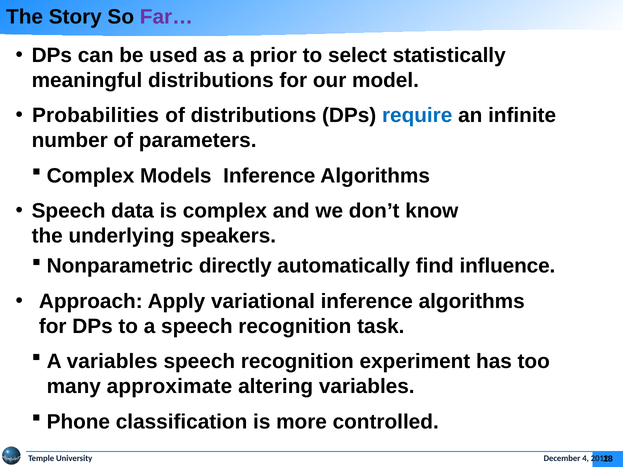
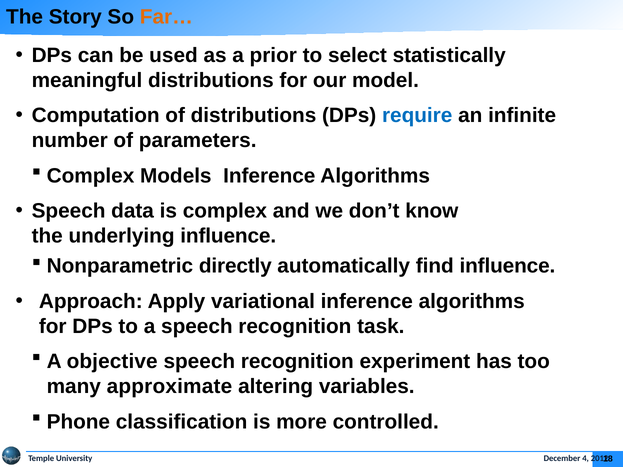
Far… colour: purple -> orange
Probabilities: Probabilities -> Computation
underlying speakers: speakers -> influence
A variables: variables -> objective
